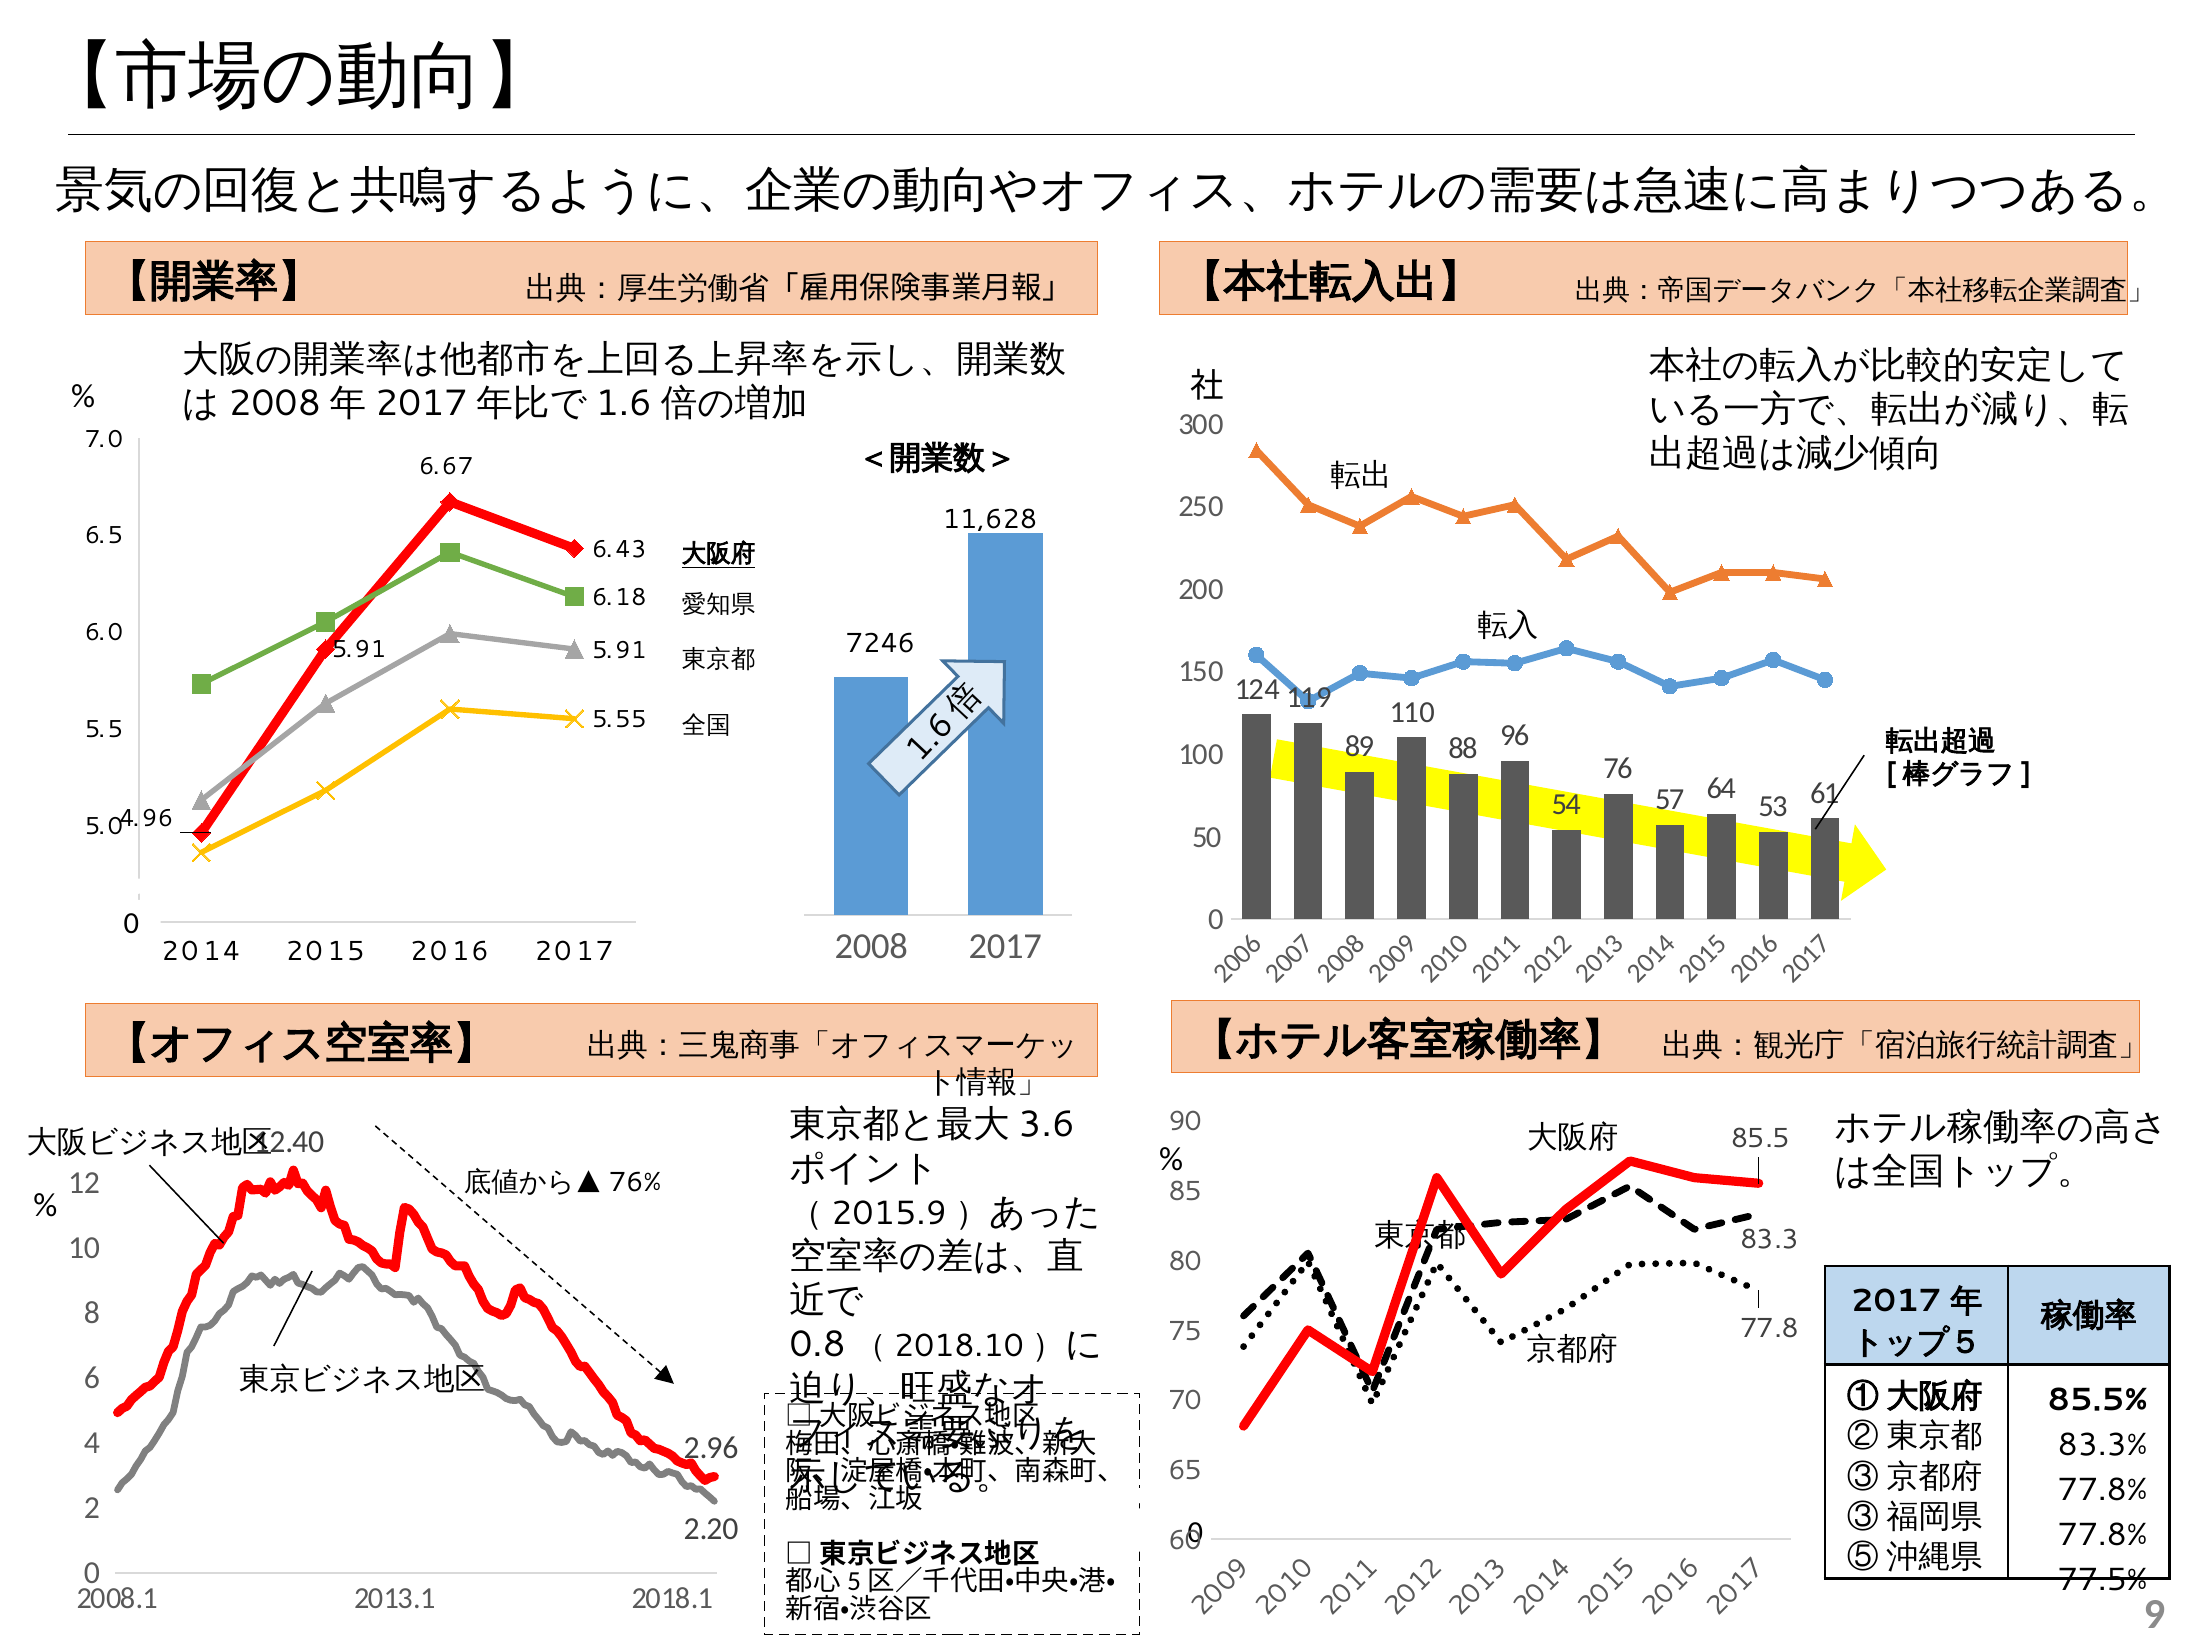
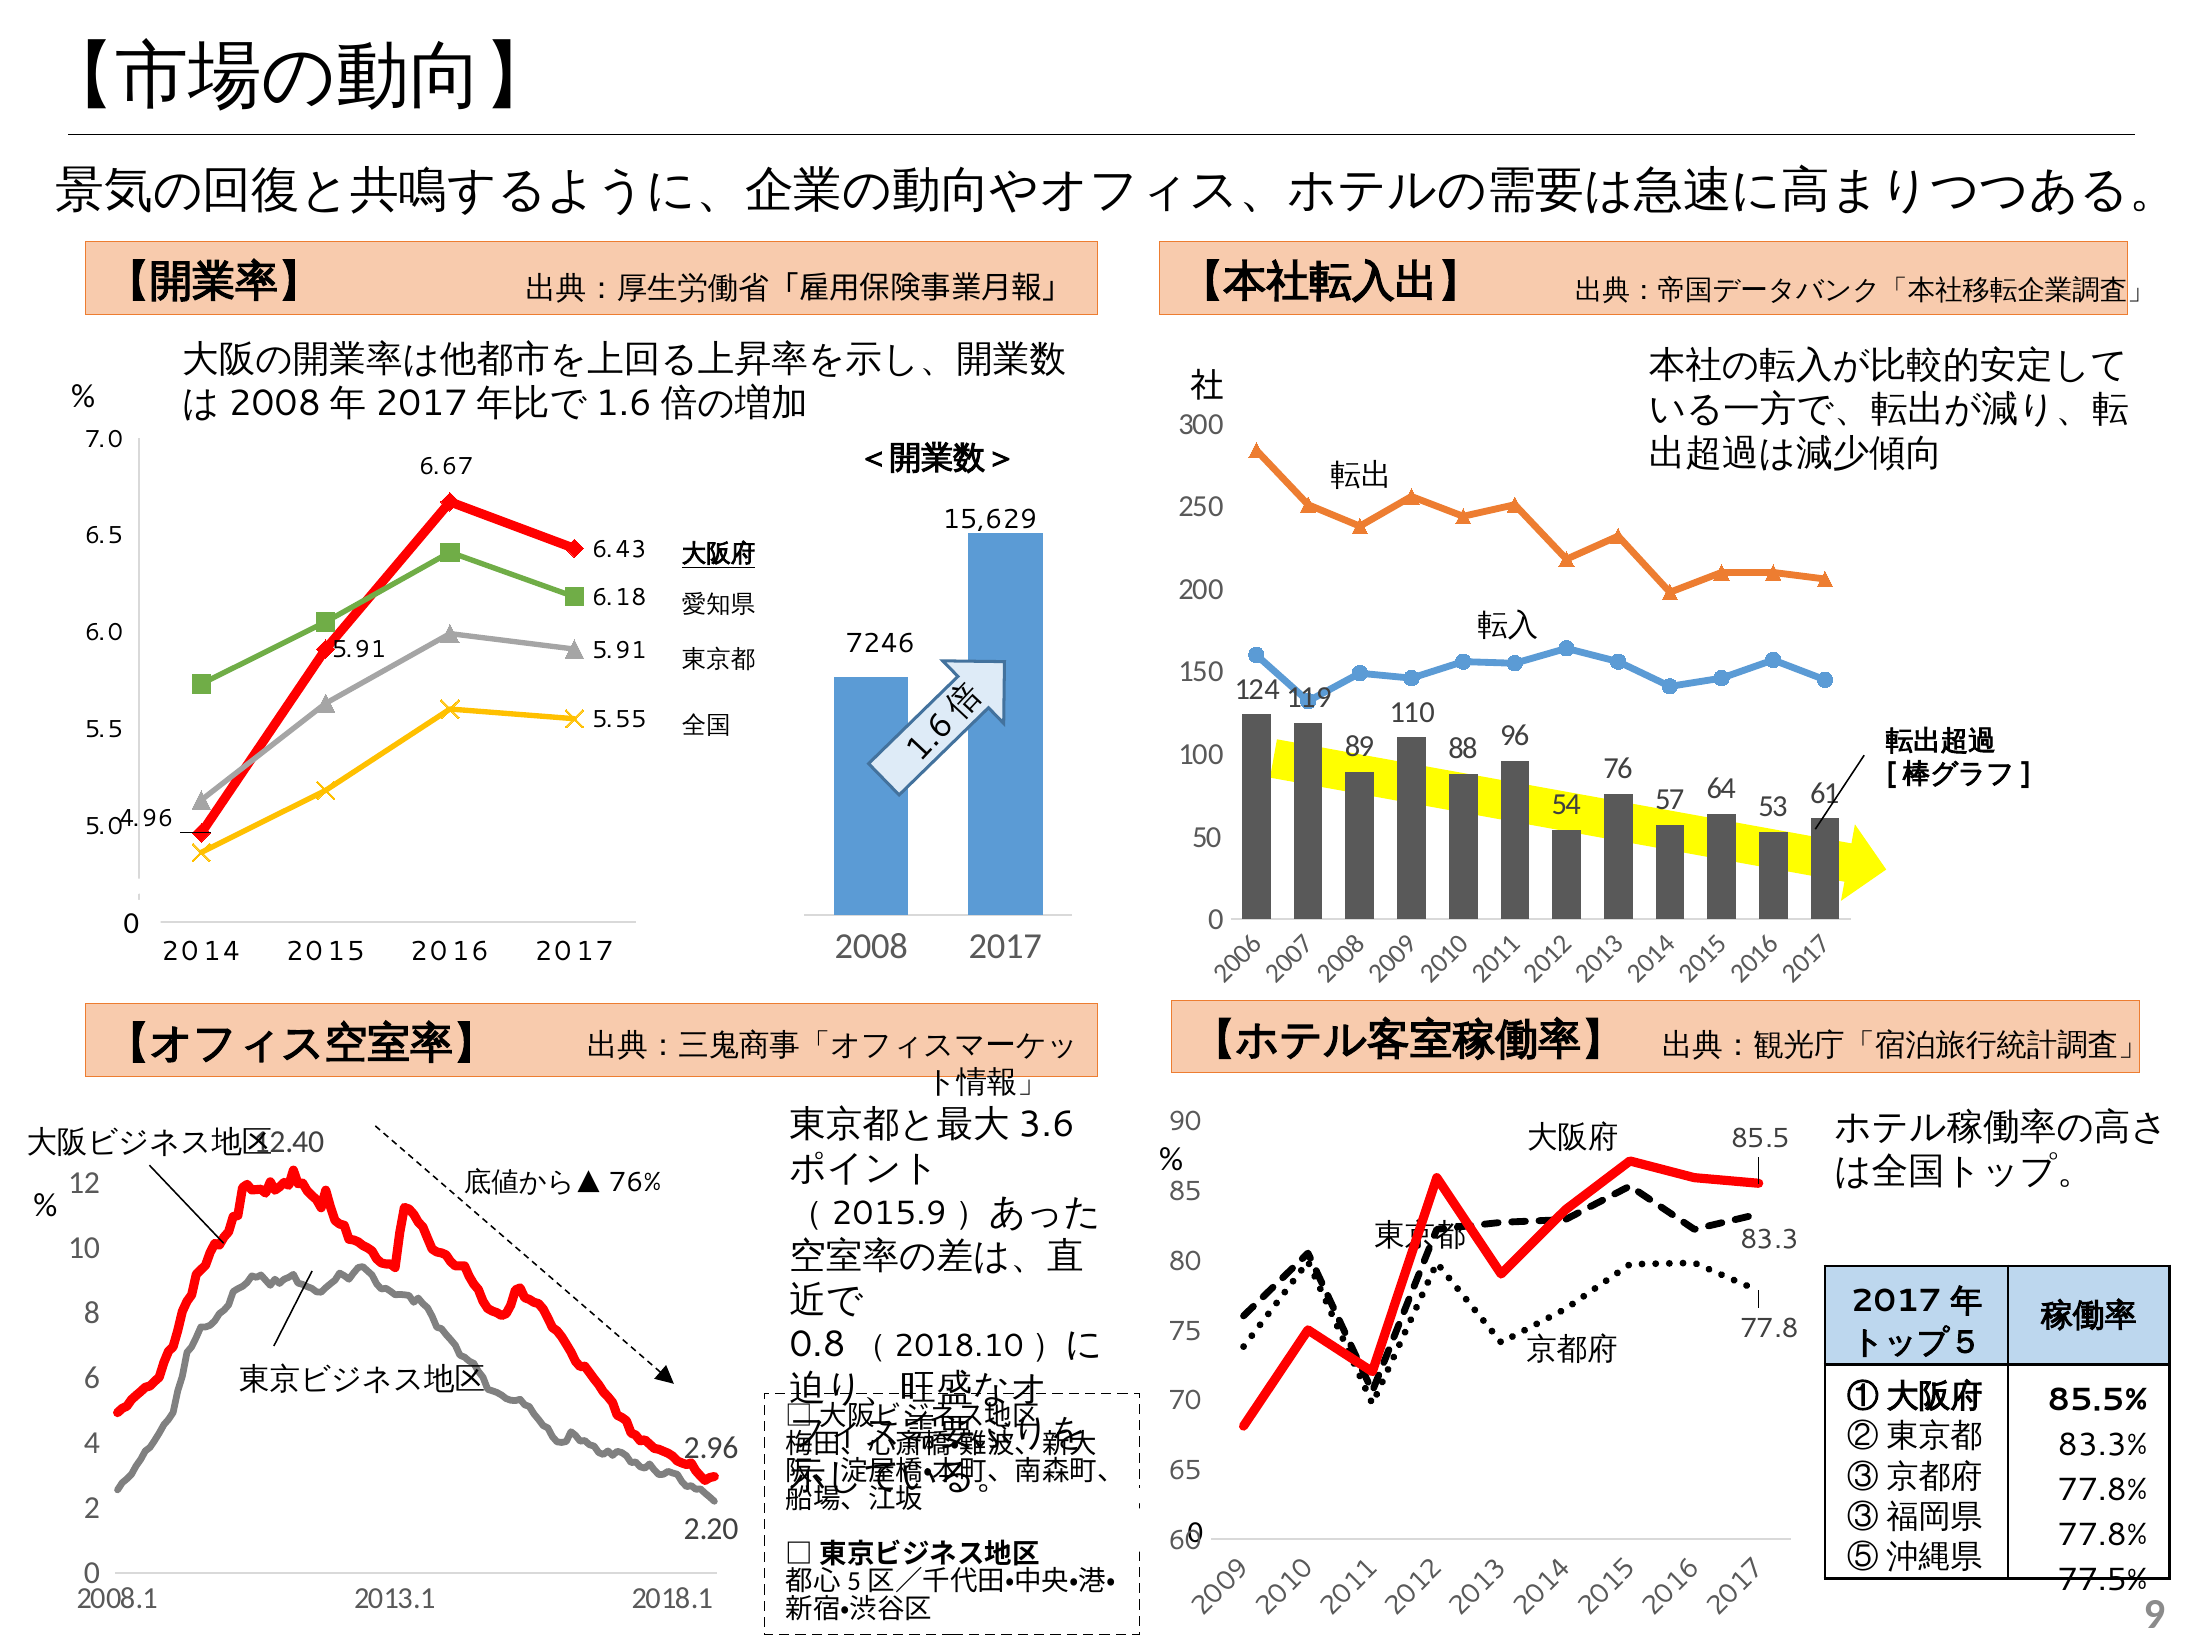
11,628: 11,628 -> 15,629
